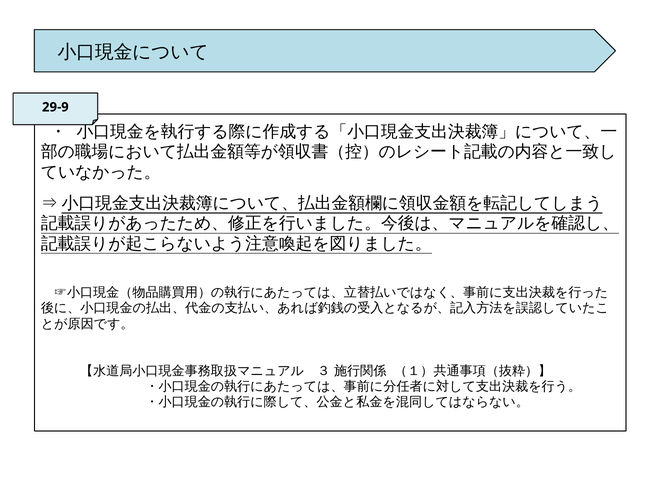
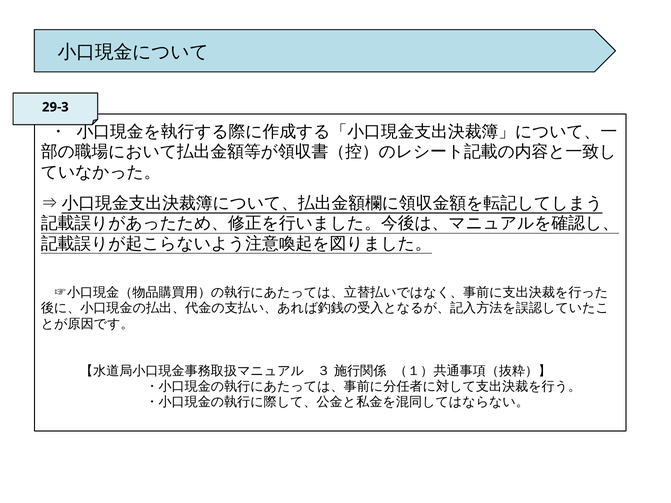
29‐9: 29‐9 -> 29‐3
